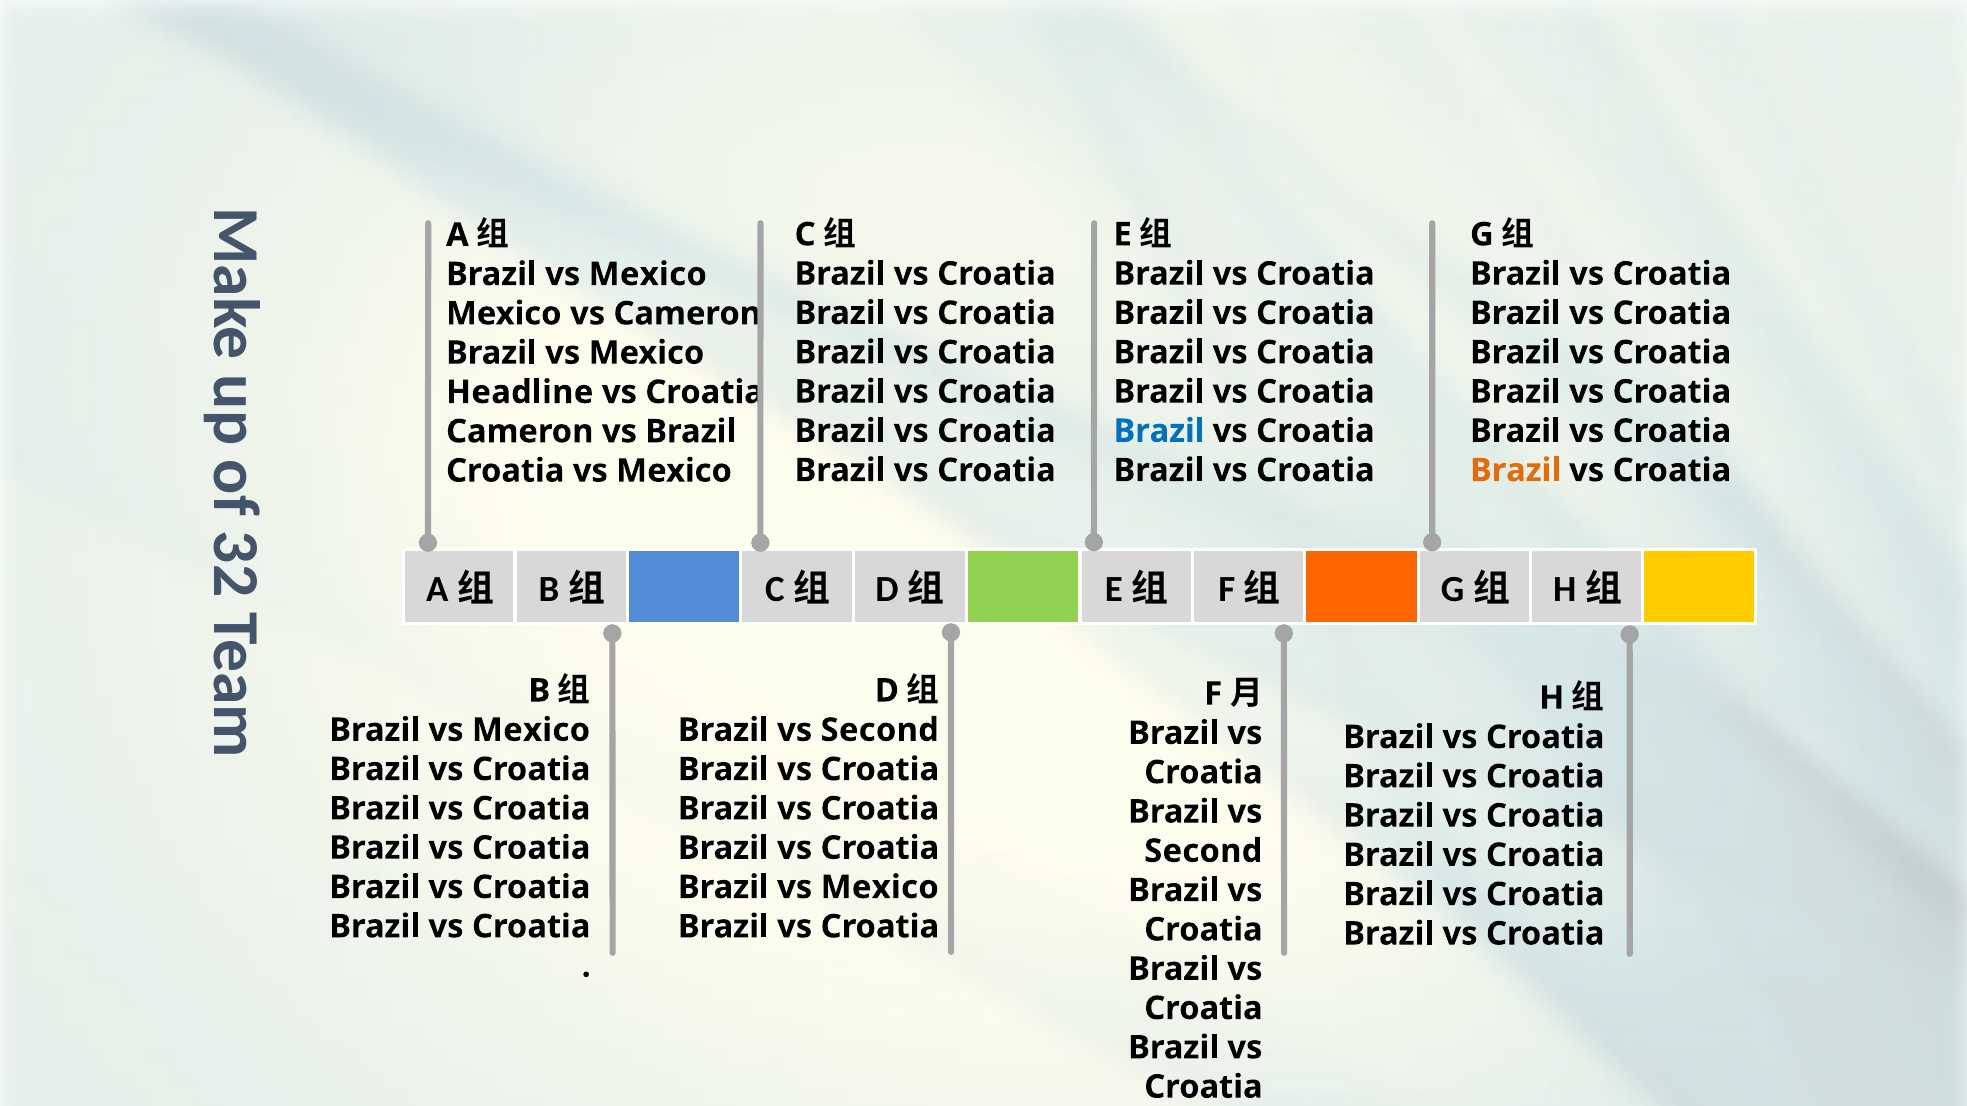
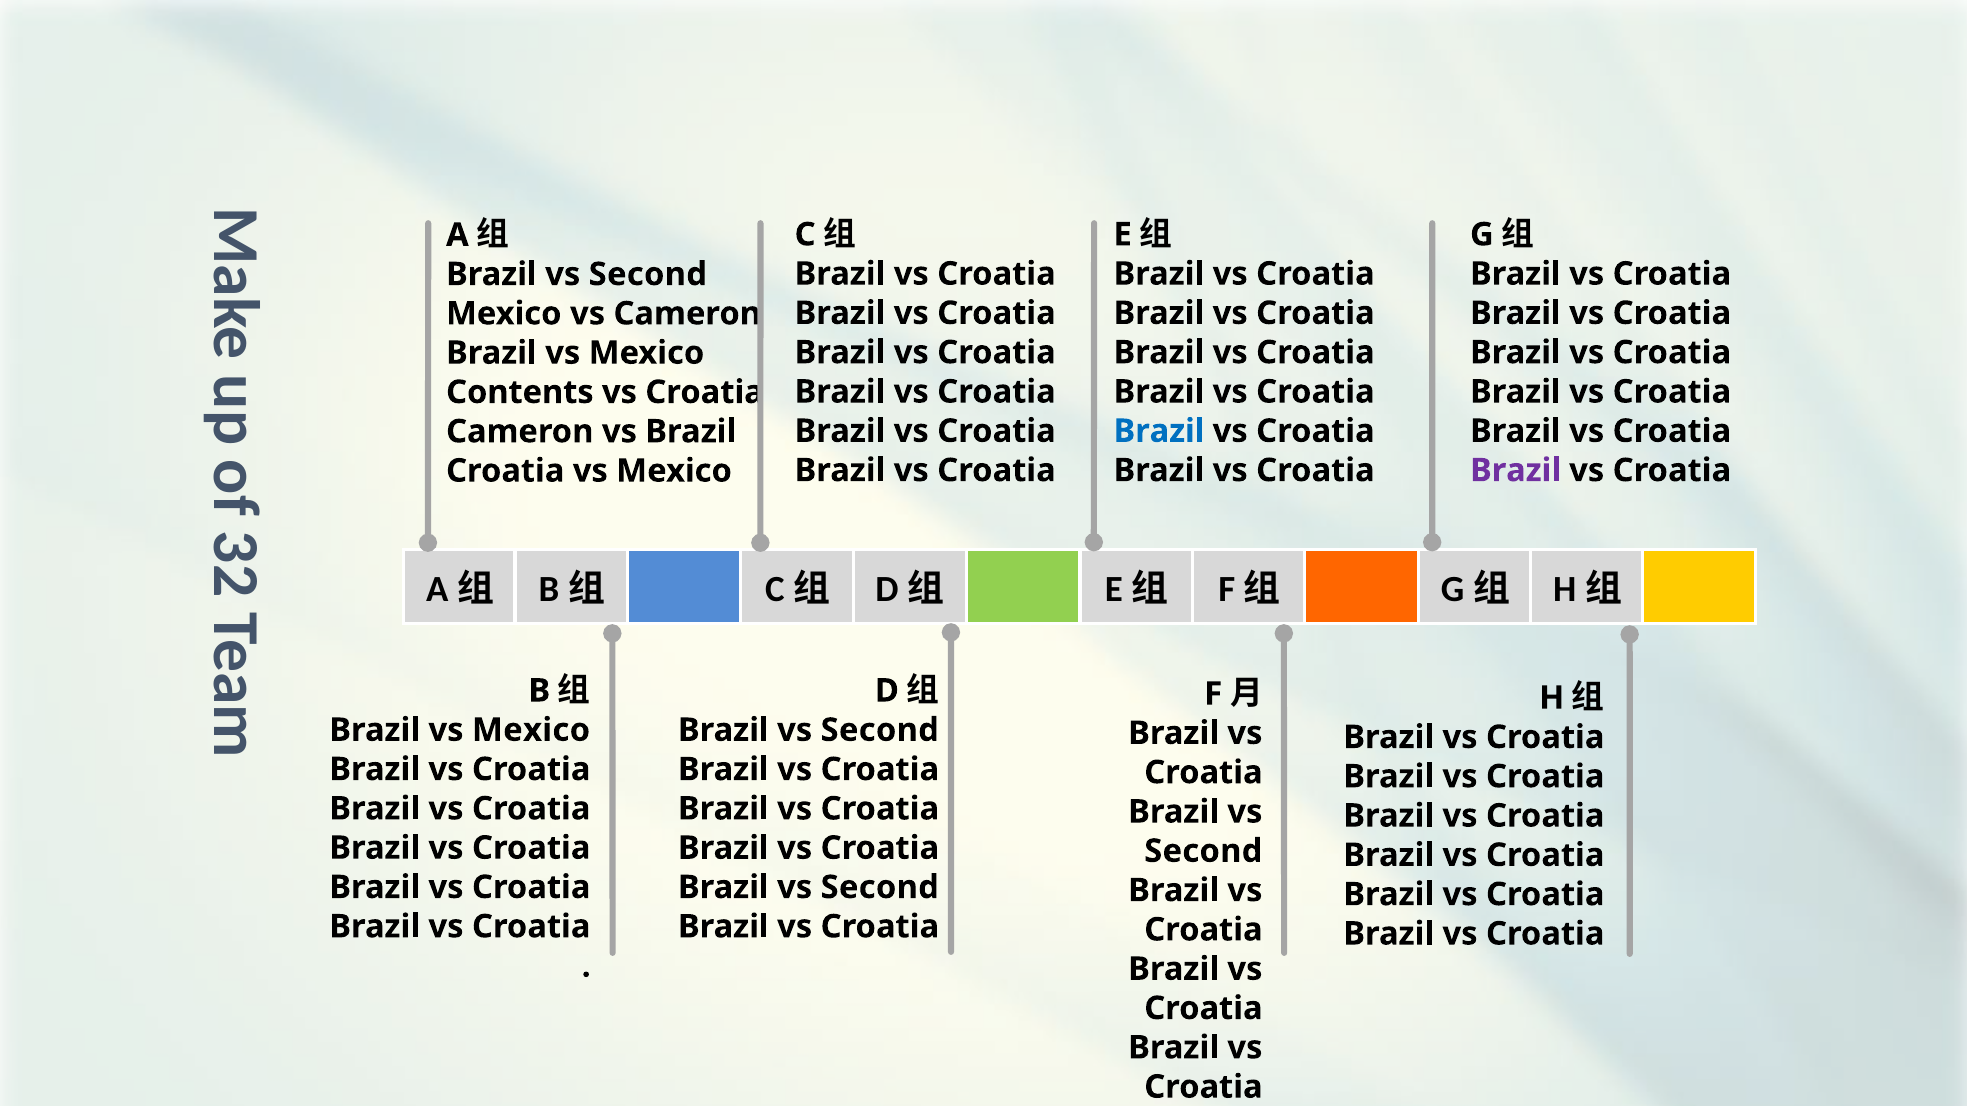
Mexico at (648, 274): Mexico -> Second
Headline: Headline -> Contents
Brazil at (1515, 471) colour: orange -> purple
Mexico at (880, 888): Mexico -> Second
